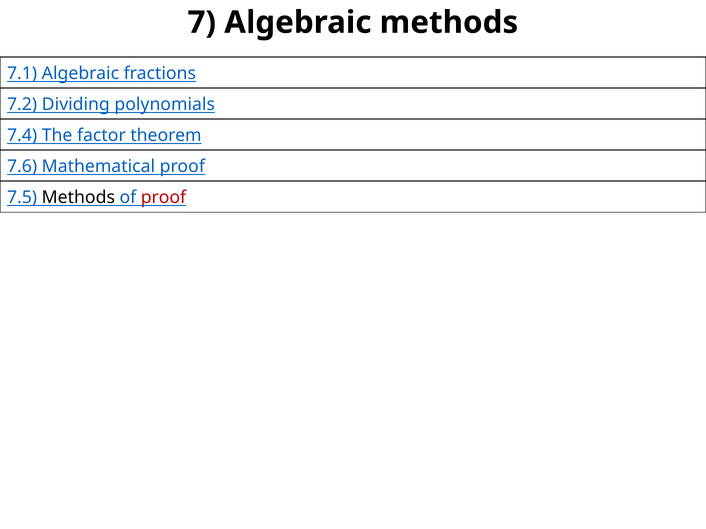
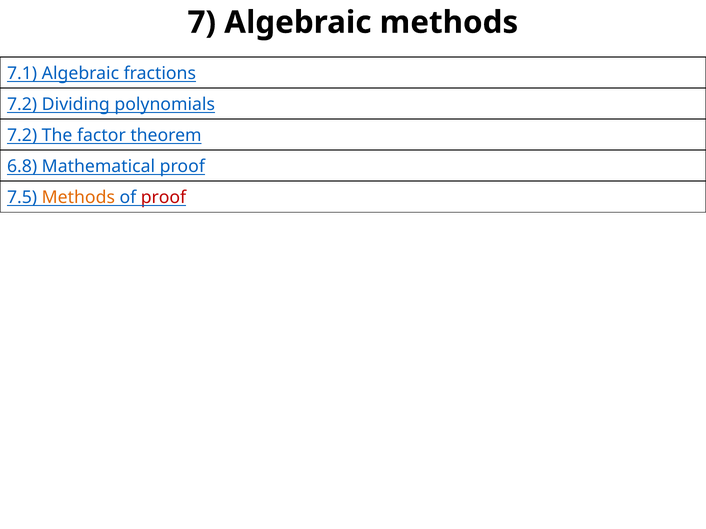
7.4 at (22, 136): 7.4 -> 7.2
7.6: 7.6 -> 6.8
Methods at (78, 198) colour: black -> orange
